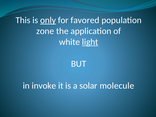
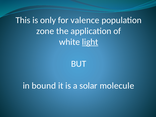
only underline: present -> none
favored: favored -> valence
invoke: invoke -> bound
